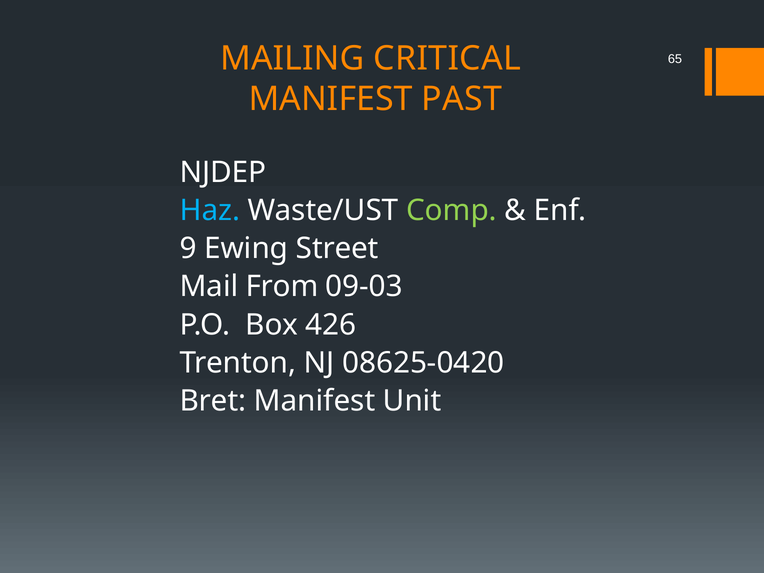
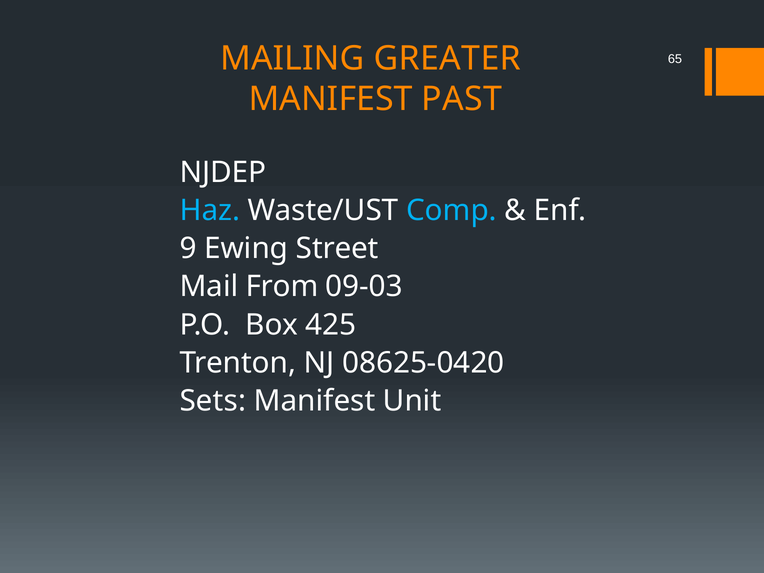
CRITICAL: CRITICAL -> GREATER
Comp colour: light green -> light blue
426: 426 -> 425
Bret: Bret -> Sets
